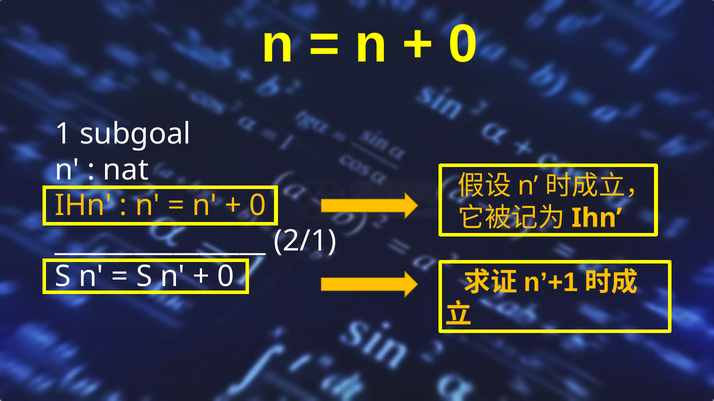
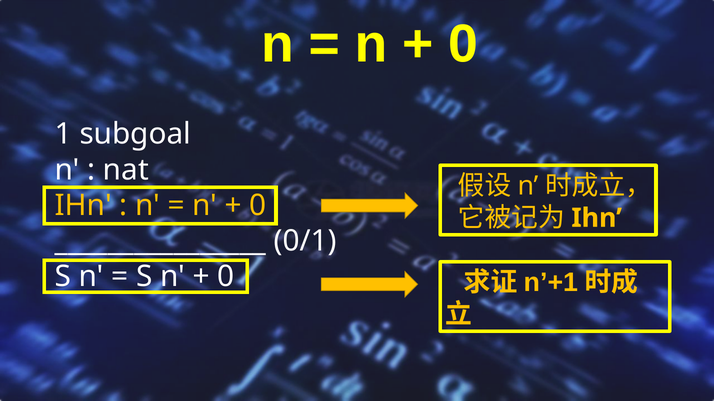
2/1: 2/1 -> 0/1
